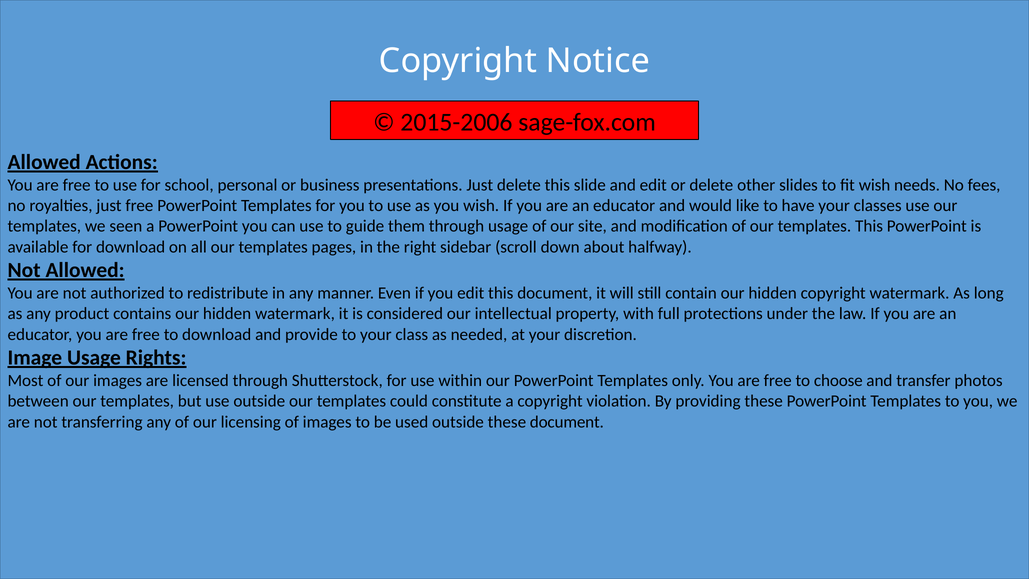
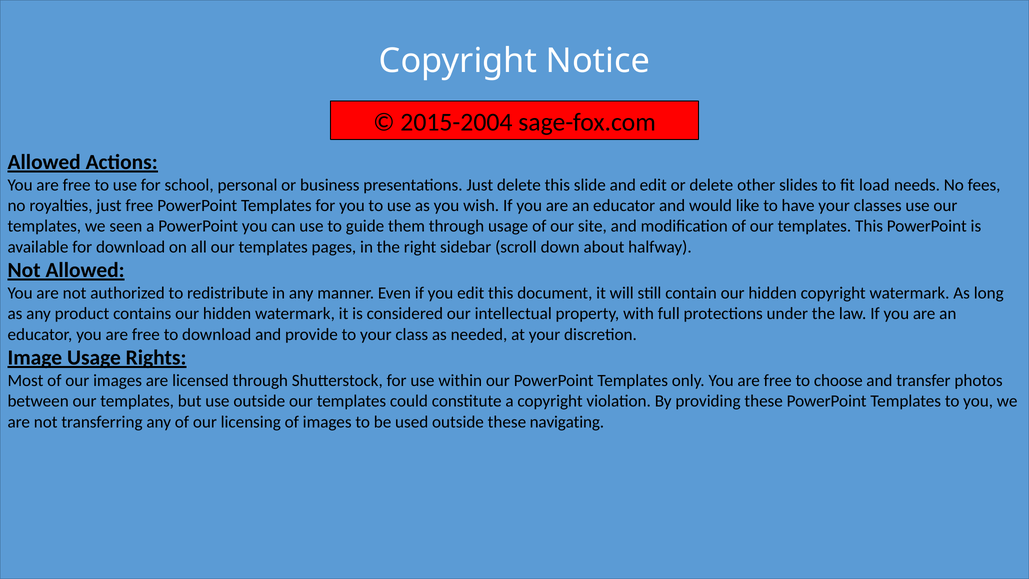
2015-2006: 2015-2006 -> 2015-2004
fit wish: wish -> load
these document: document -> navigating
